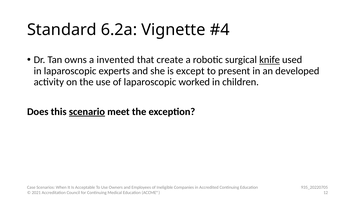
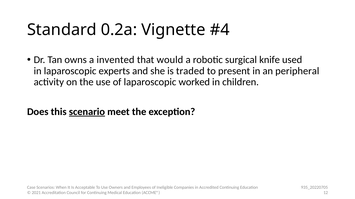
6.2a: 6.2a -> 0.2a
create: create -> would
knife underline: present -> none
except: except -> traded
developed: developed -> peripheral
